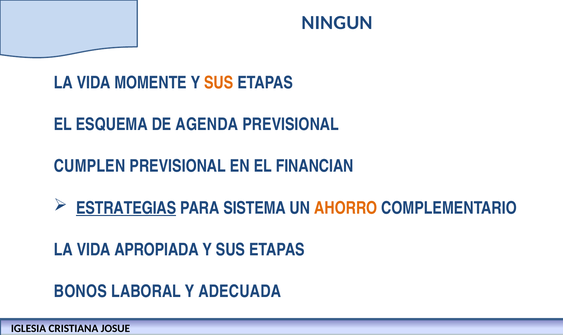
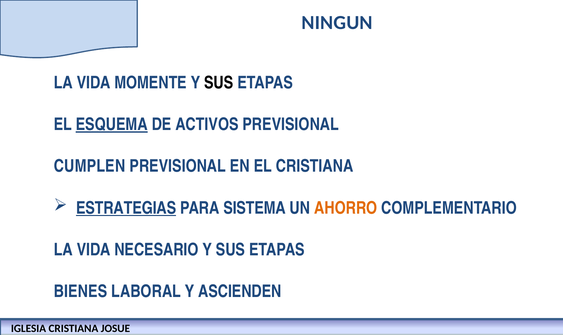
SUS at (219, 83) colour: orange -> black
ESQUEMA underline: none -> present
AGENDA: AGENDA -> ACTIVOS
EL FINANCIAN: FINANCIAN -> CRISTIANA
APROPIADA: APROPIADA -> NECESARIO
BONOS: BONOS -> BIENES
ADECUADA: ADECUADA -> ASCIENDEN
